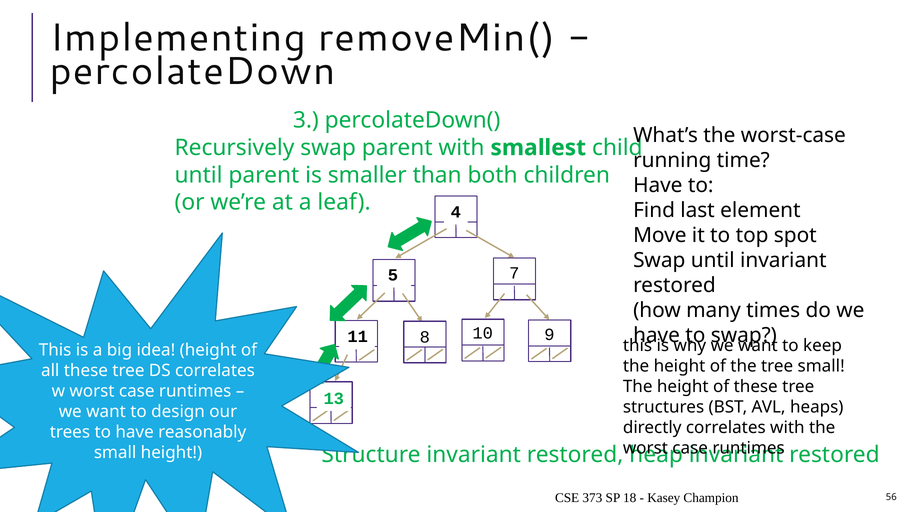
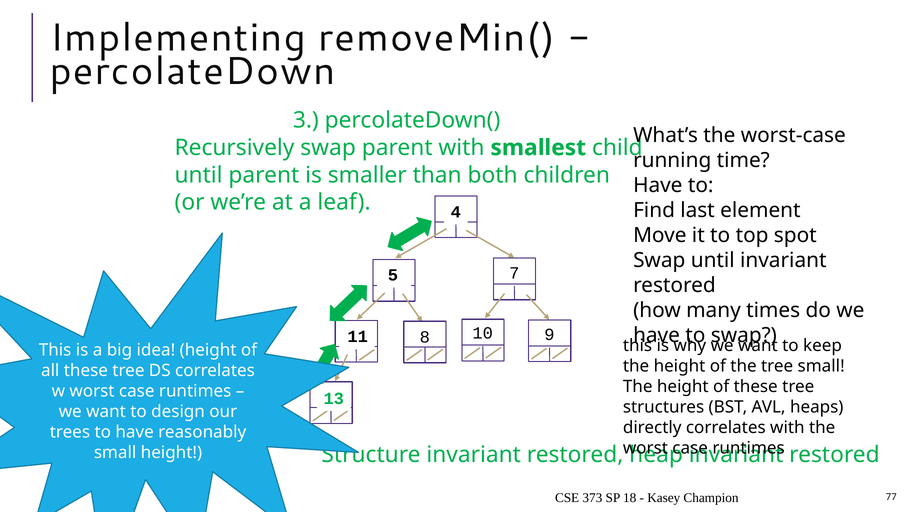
56: 56 -> 77
